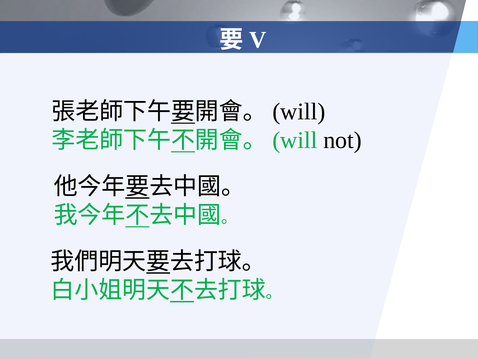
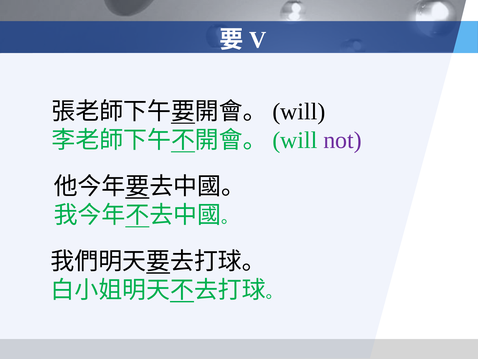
not colour: black -> purple
